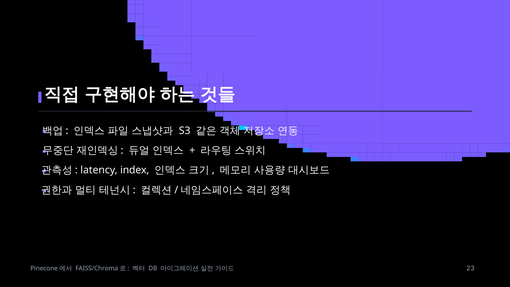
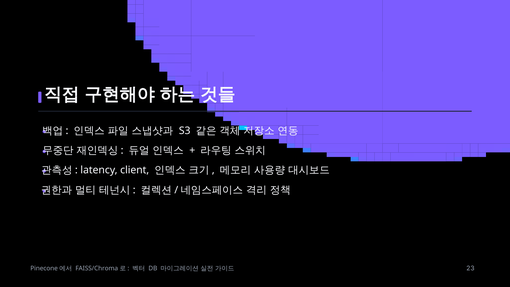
index: index -> client
